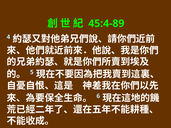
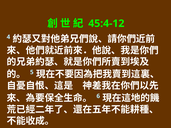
45:4-89: 45:4-89 -> 45:4-12
